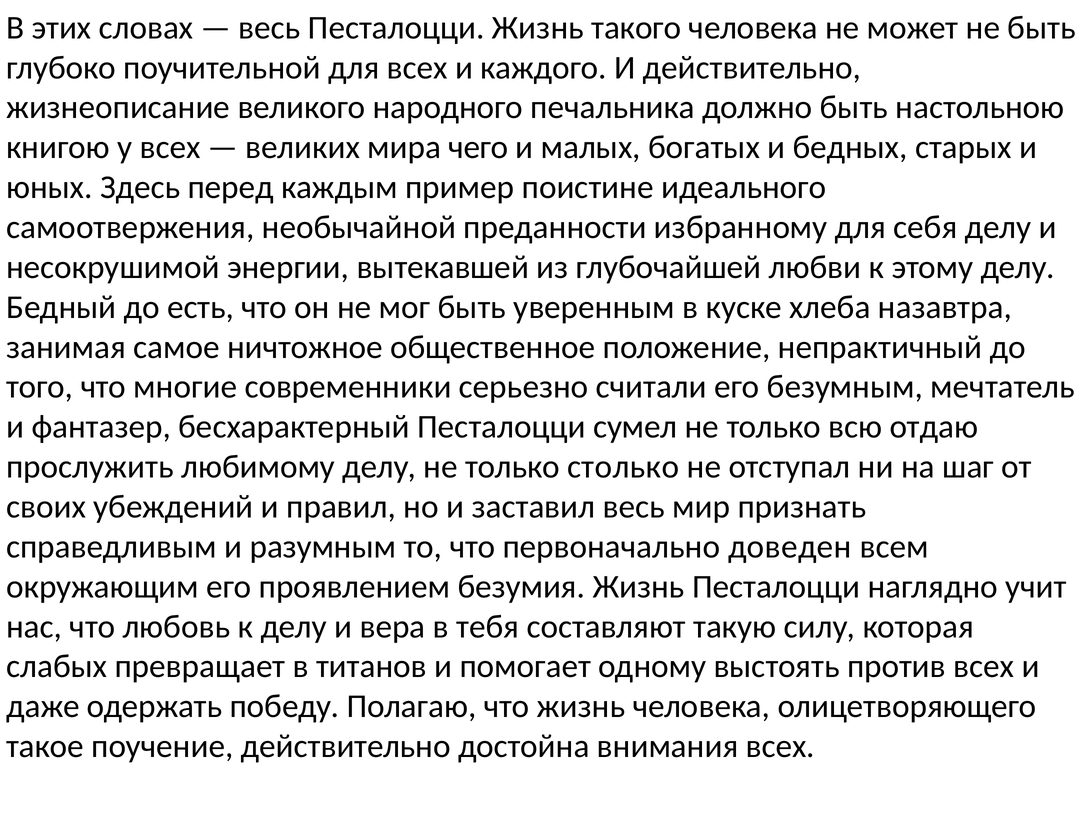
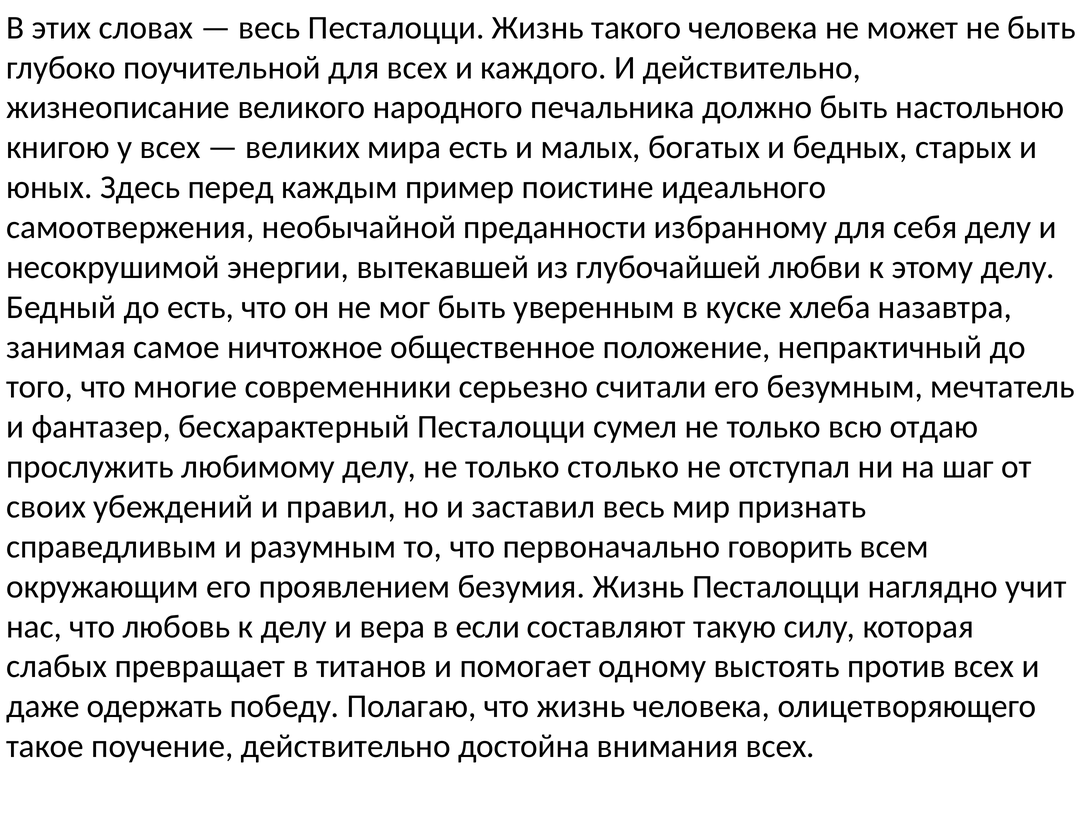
мира чего: чего -> есть
доведен: доведен -> говорить
тебя: тебя -> если
